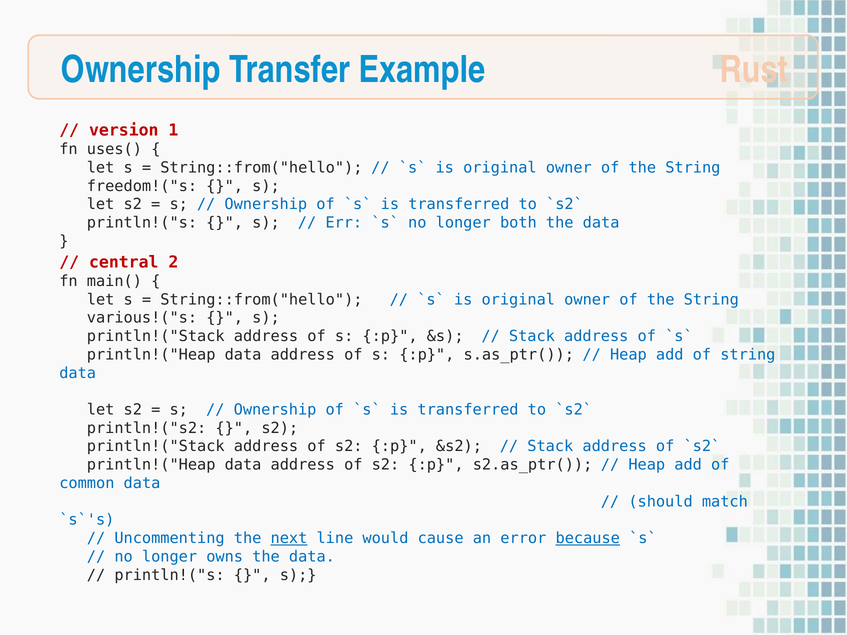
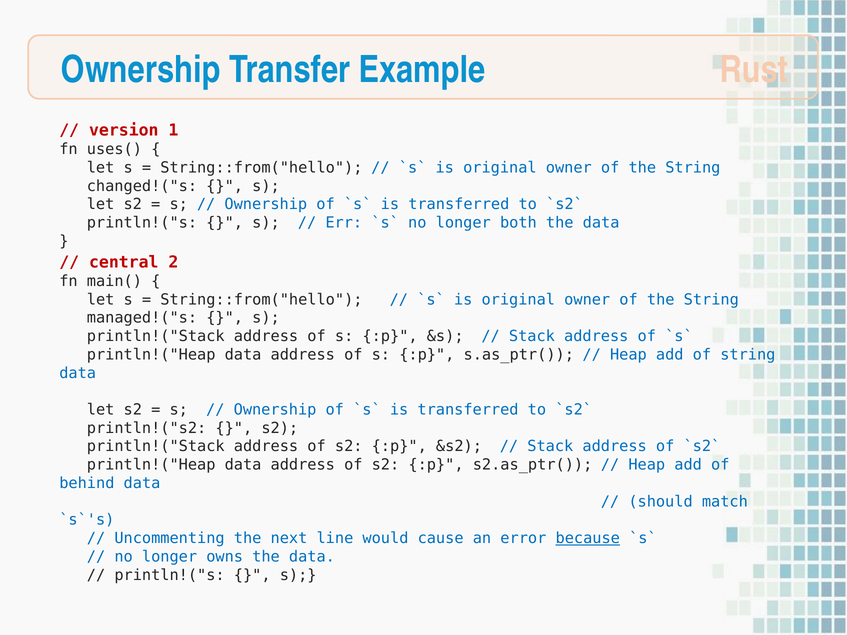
freedom!("s: freedom!("s -> changed!("s
various!("s: various!("s -> managed!("s
common: common -> behind
next underline: present -> none
